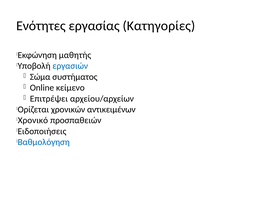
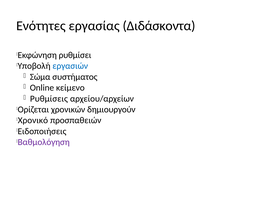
Κατηγορίες: Κατηγορίες -> Διδάσκοντα
μαθητής: μαθητής -> ρυθμίσει
Επιτρέψει: Επιτρέψει -> Ρυθμίσεις
αντικειμένων: αντικειμένων -> δημιουργούν
Βαθμολόγηση colour: blue -> purple
